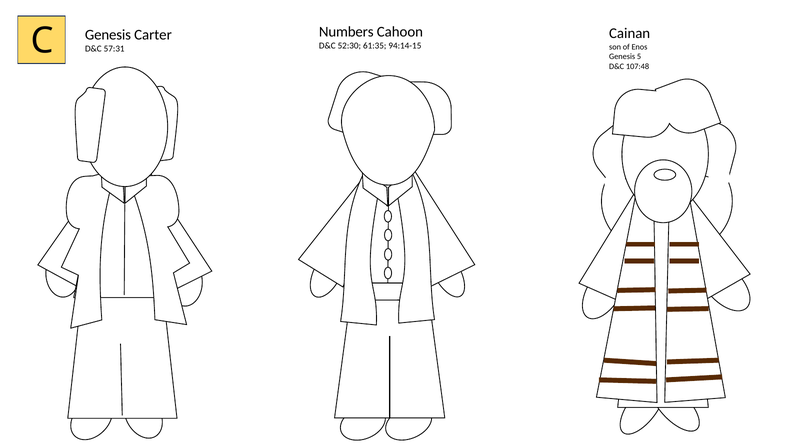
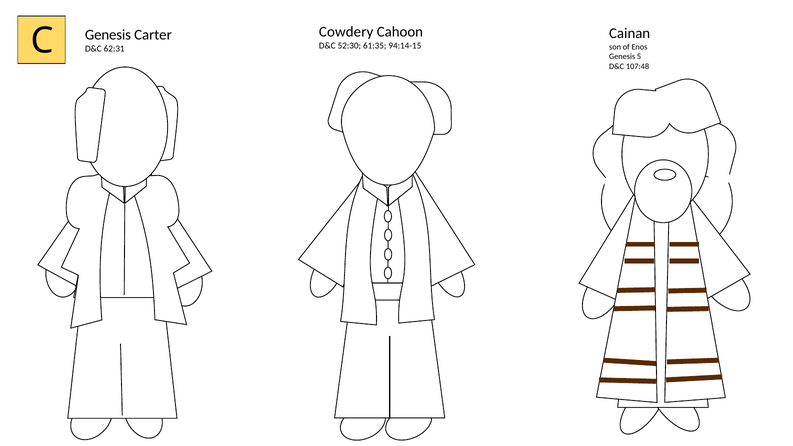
Numbers: Numbers -> Cowdery
57:31: 57:31 -> 62:31
